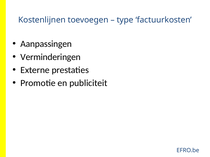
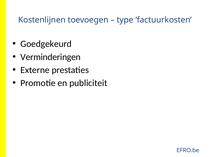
Aanpassingen: Aanpassingen -> Goedgekeurd
